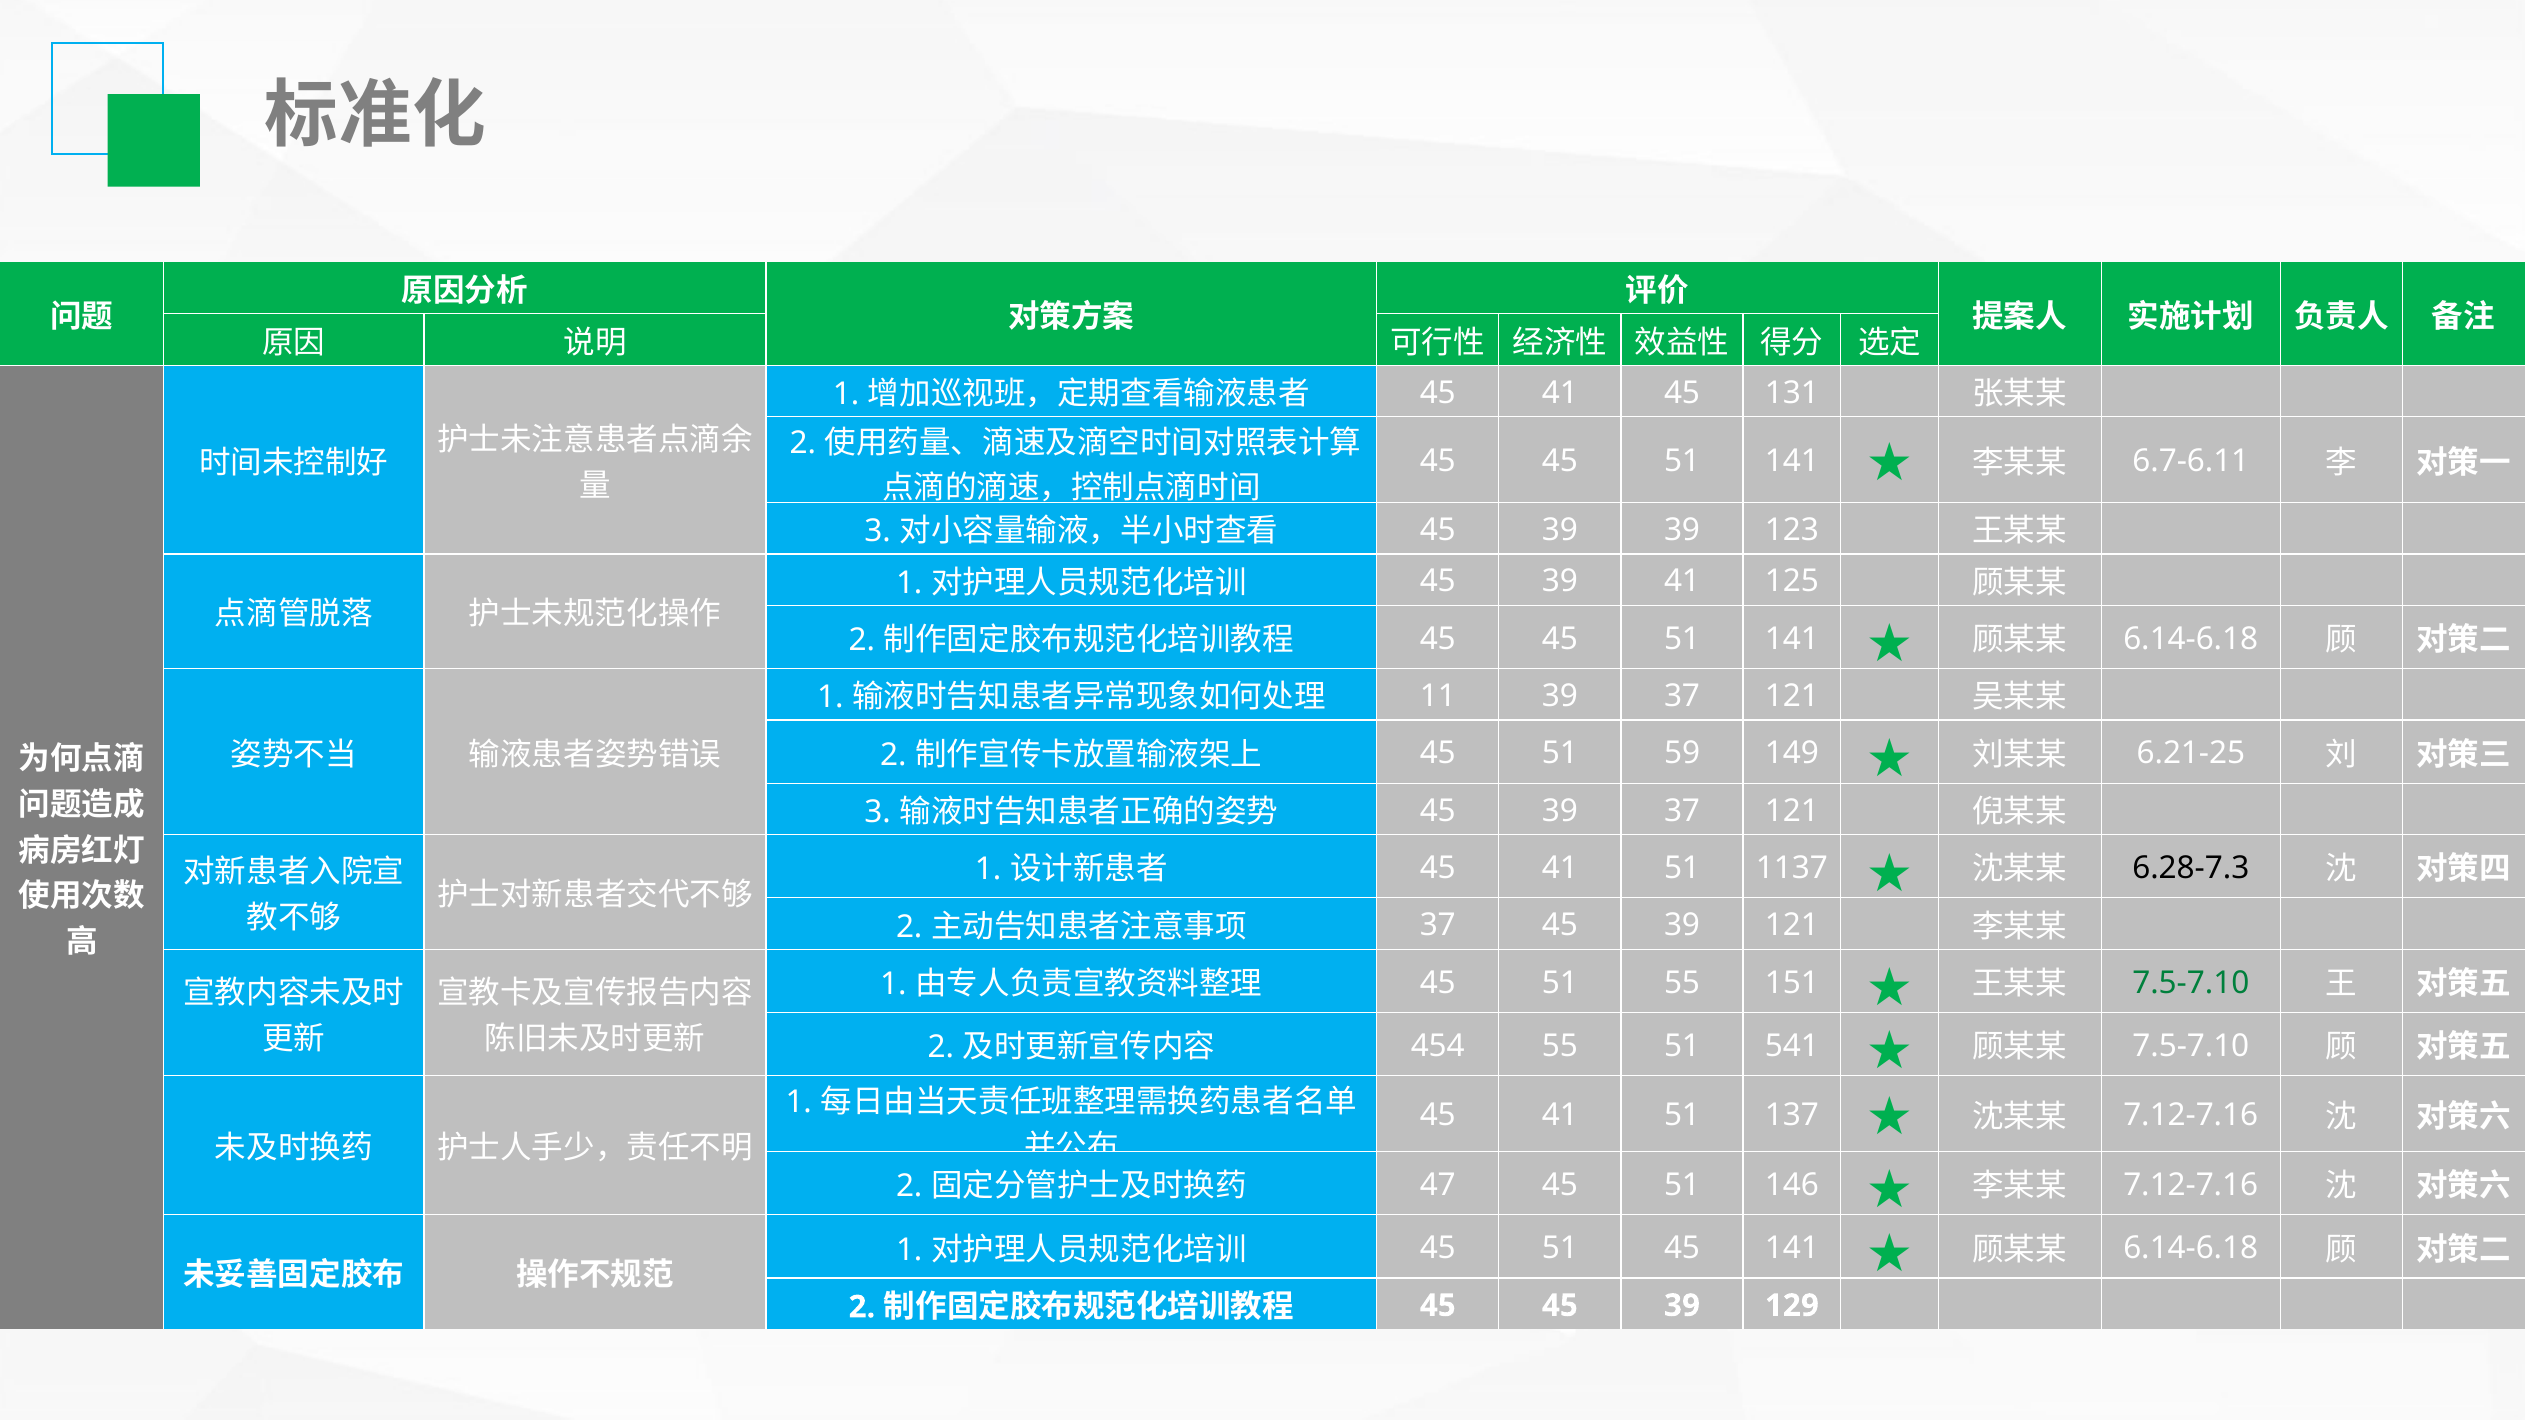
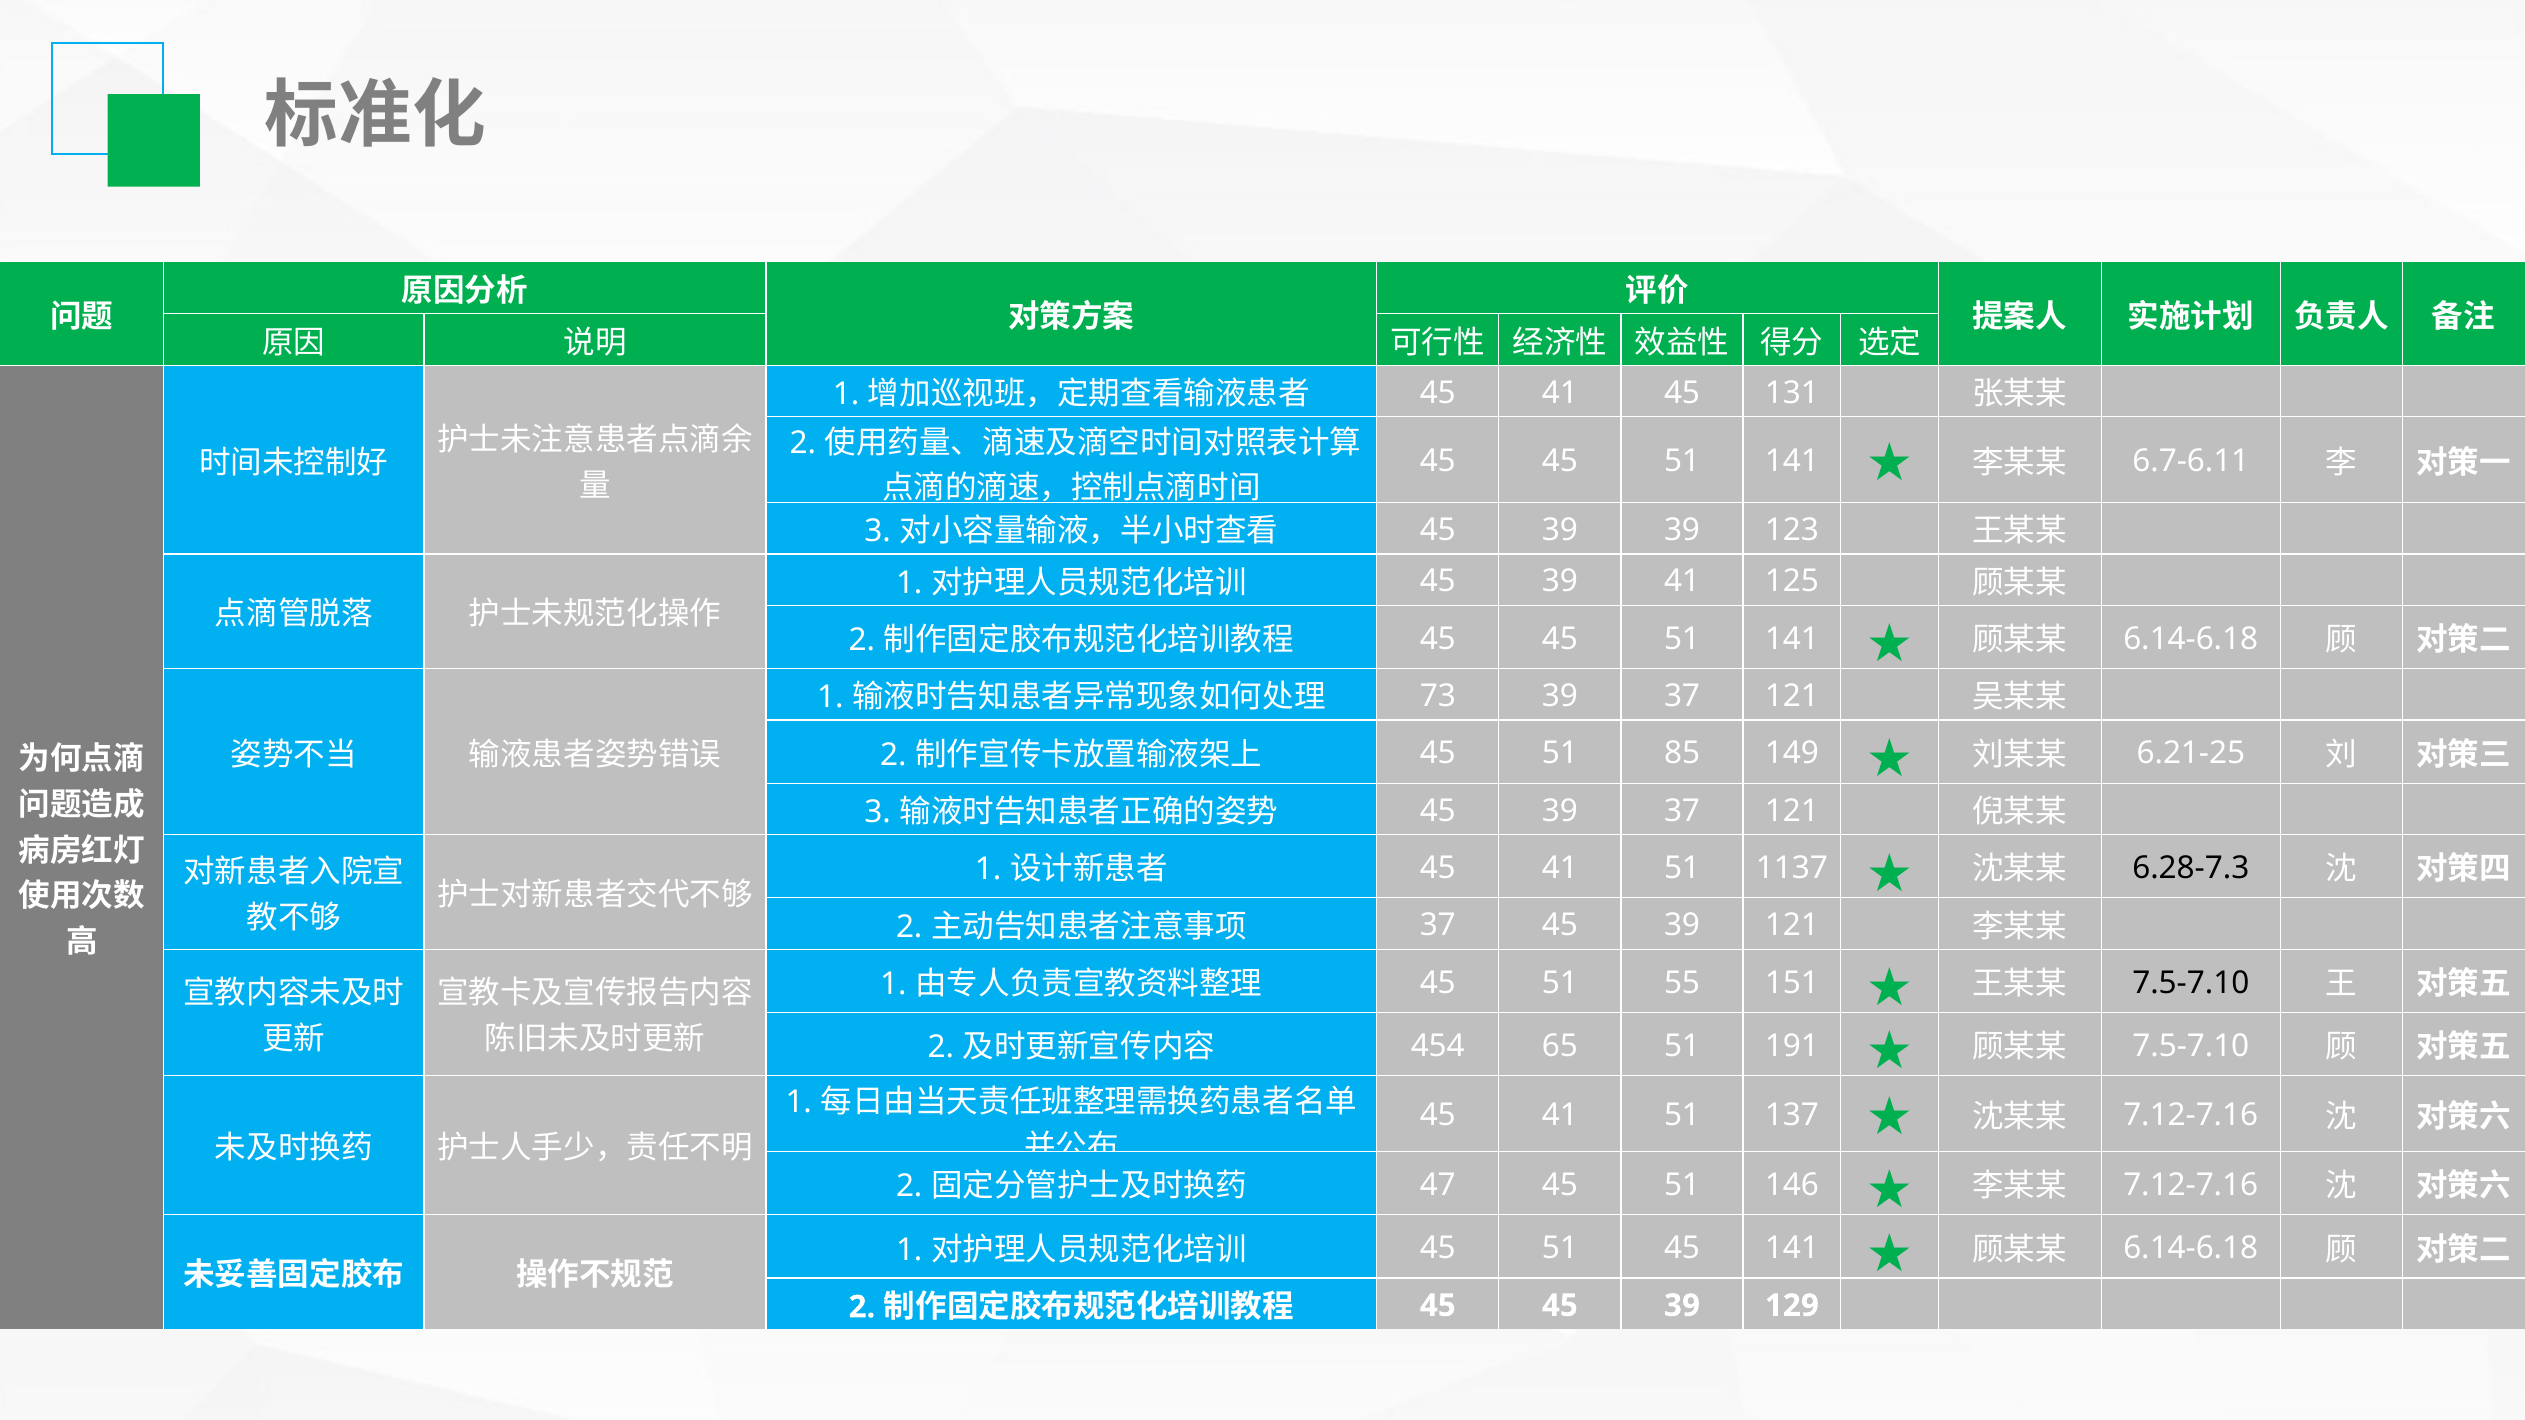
11: 11 -> 73
59: 59 -> 85
7.5-7.10 at (2191, 983) colour: green -> black
454 55: 55 -> 65
541: 541 -> 191
